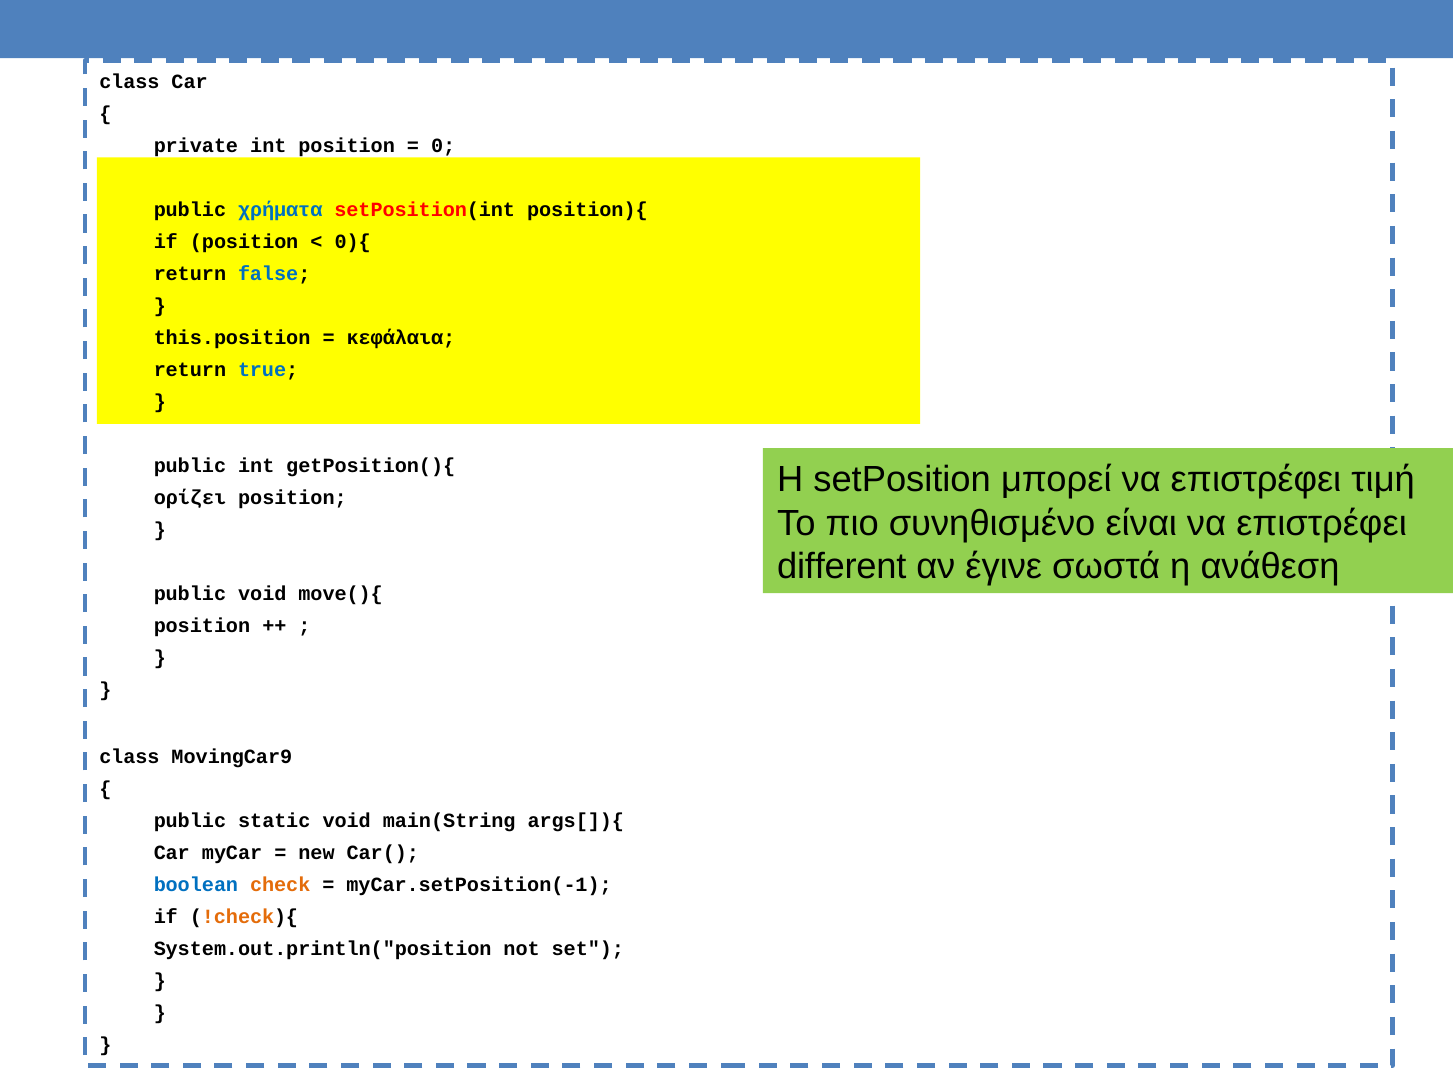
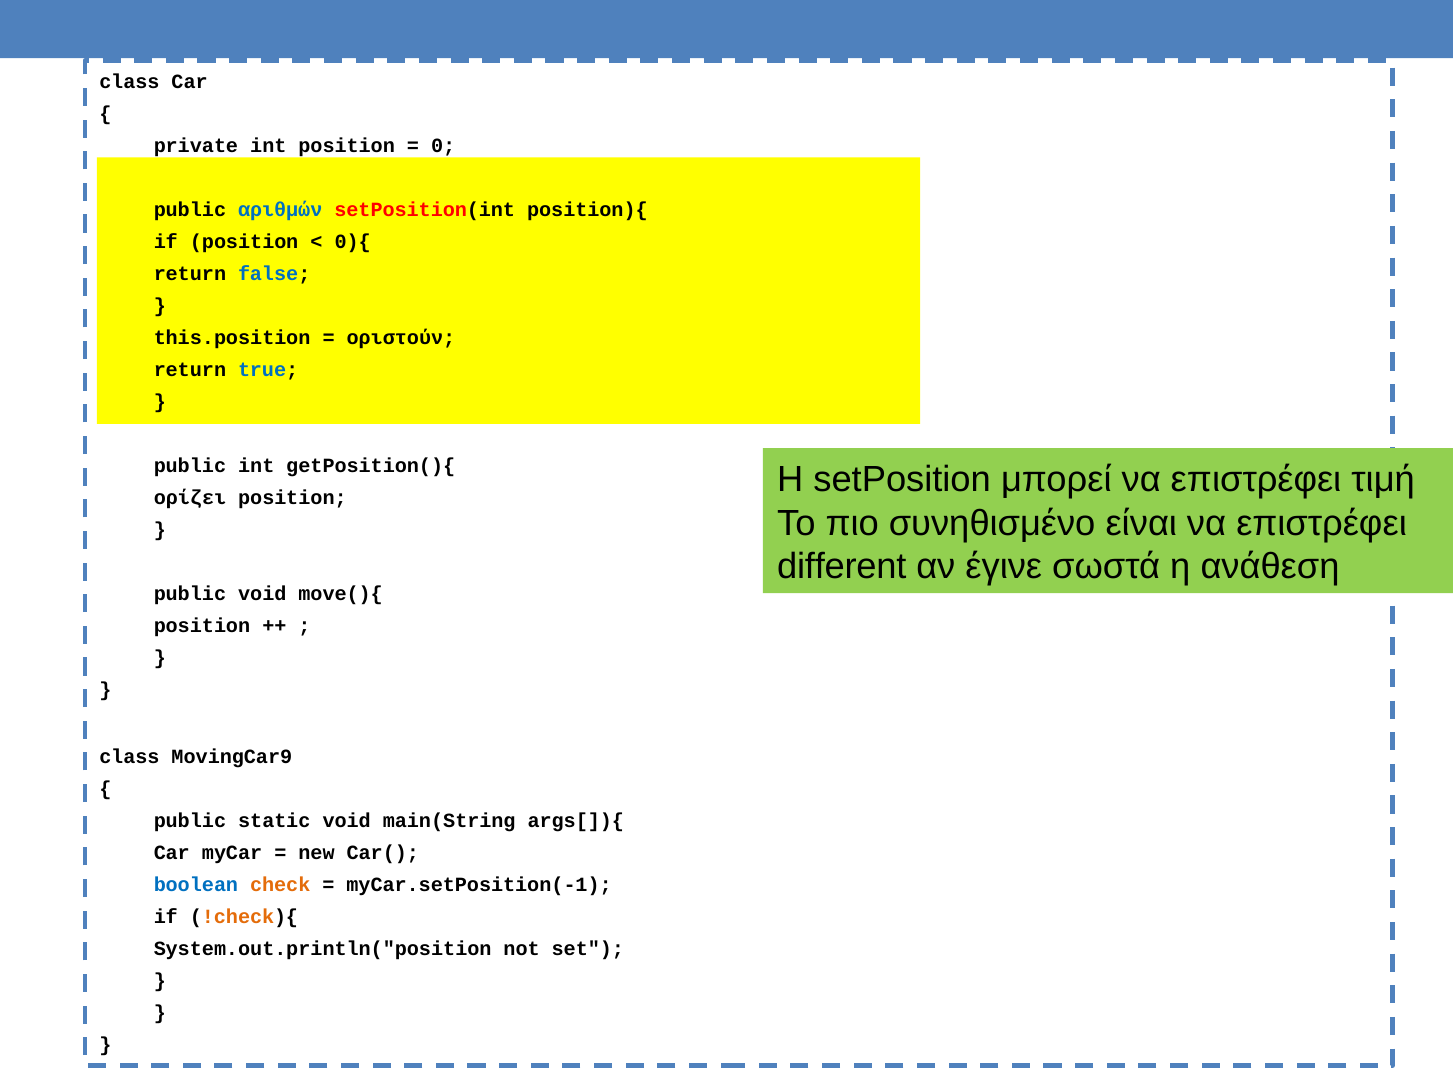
χρήματα: χρήματα -> αριθμών
κεφάλαια: κεφάλαια -> οριστούν
